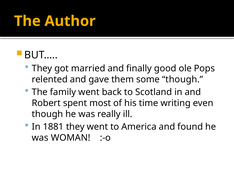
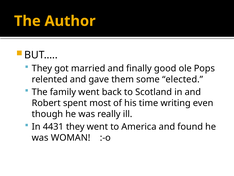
some though: though -> elected
1881: 1881 -> 4431
